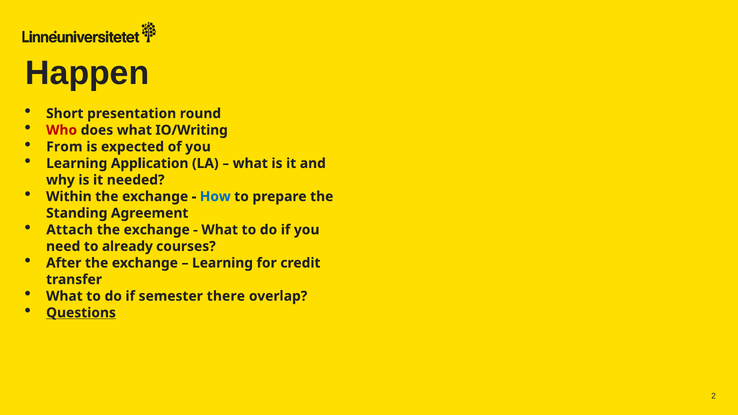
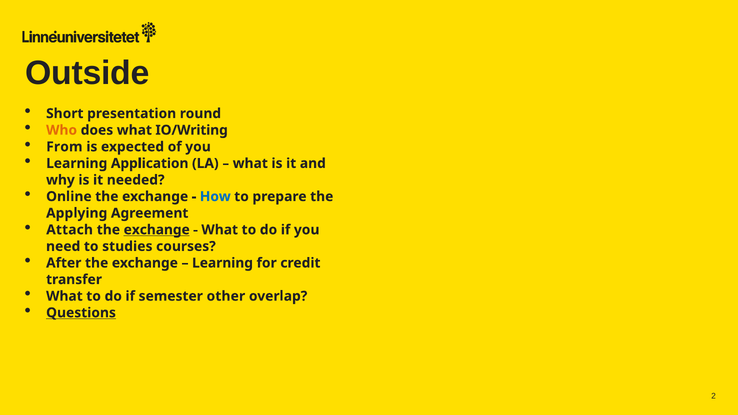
Happen: Happen -> Outside
Who colour: red -> orange
Within: Within -> Online
Standing: Standing -> Applying
exchange at (157, 230) underline: none -> present
already: already -> studies
there: there -> other
